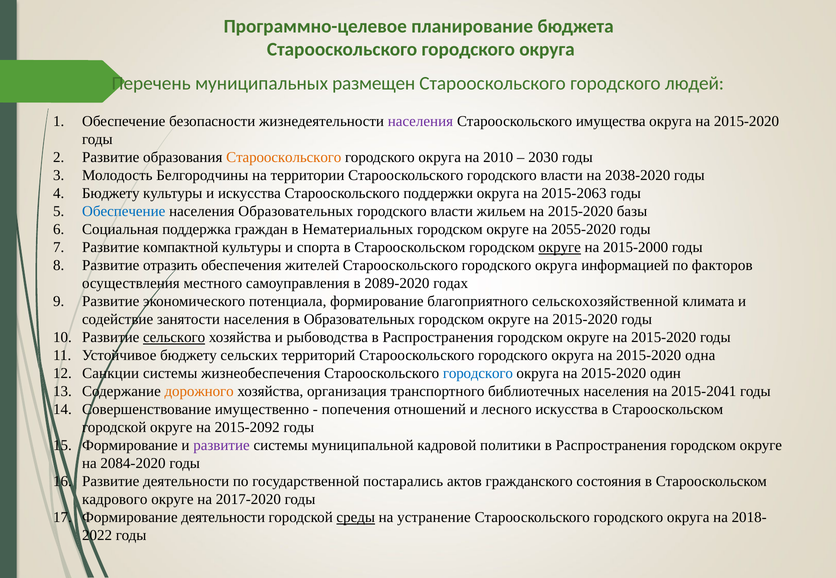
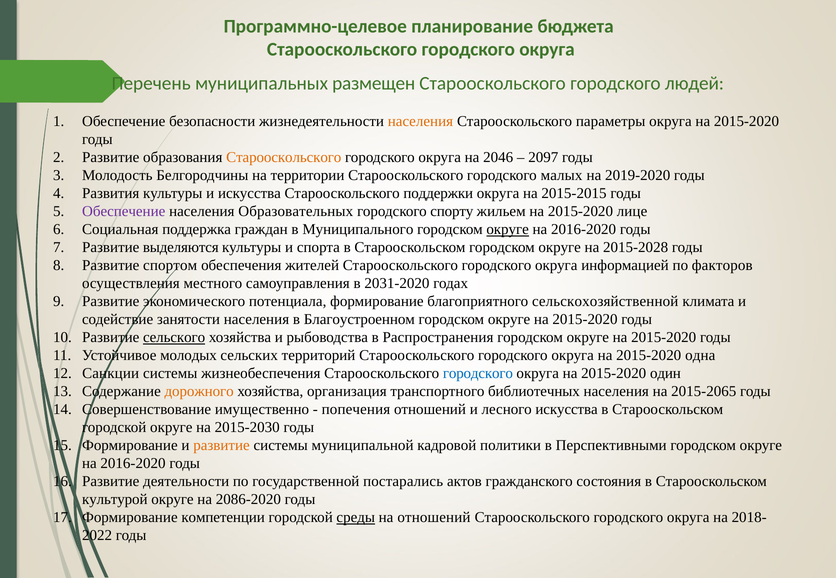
населения at (420, 122) colour: purple -> orange
имущества: имущества -> параметры
2010: 2010 -> 2046
2030: 2030 -> 2097
Старооскольского городского власти: власти -> малых
2038-2020: 2038-2020 -> 2019-2020
Бюджету at (111, 194): Бюджету -> Развития
2015-2063: 2015-2063 -> 2015-2015
Обеспечение at (124, 212) colour: blue -> purple
власти at (452, 212): власти -> спорту
базы: базы -> лице
Нематериальных: Нематериальных -> Муниципального
округе at (508, 230) underline: none -> present
2055-2020 at (584, 230): 2055-2020 -> 2016-2020
компактной: компактной -> выделяются
округе at (560, 248) underline: present -> none
2015-2000: 2015-2000 -> 2015-2028
отразить: отразить -> спортом
2089-2020: 2089-2020 -> 2031-2020
в Образовательных: Образовательных -> Благоустроенном
Устойчивое бюджету: бюджету -> молодых
2015-2041: 2015-2041 -> 2015-2065
2015-2092: 2015-2092 -> 2015-2030
развитие at (222, 446) colour: purple -> orange
политики в Распространения: Распространения -> Перспективными
2084-2020 at (133, 464): 2084-2020 -> 2016-2020
кадрового: кадрового -> культурой
2017-2020: 2017-2020 -> 2086-2020
Формирование деятельности: деятельности -> компетенции
на устранение: устранение -> отношений
